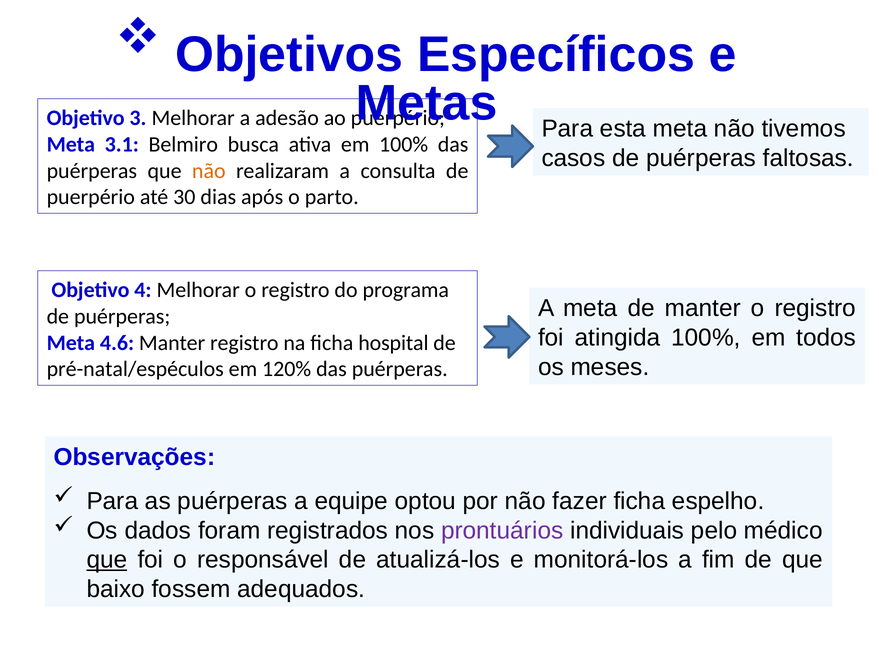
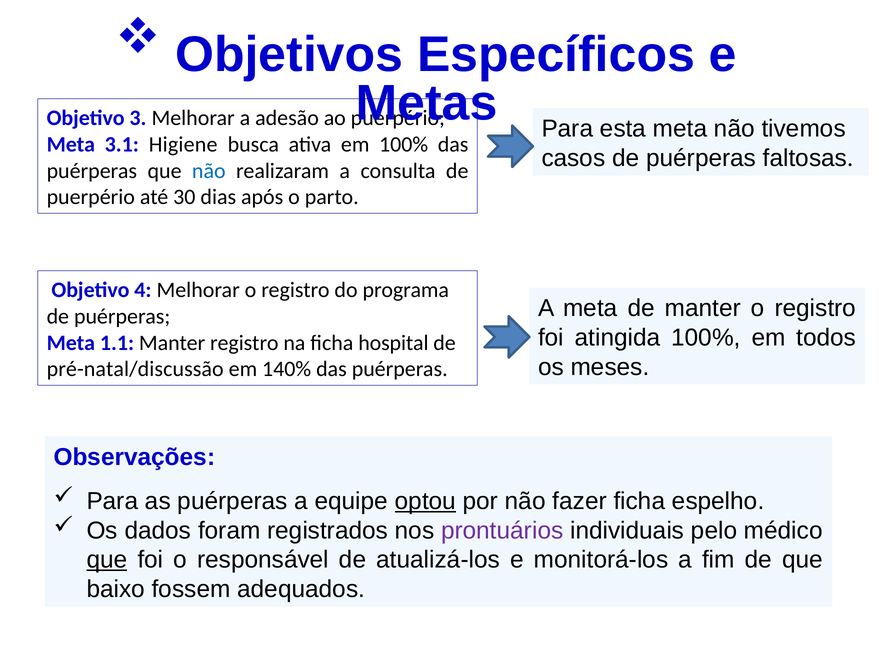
Belmiro: Belmiro -> Higiene
não at (209, 171) colour: orange -> blue
4.6: 4.6 -> 1.1
pré-natal/espéculos: pré-natal/espéculos -> pré-natal/discussão
120%: 120% -> 140%
optou underline: none -> present
